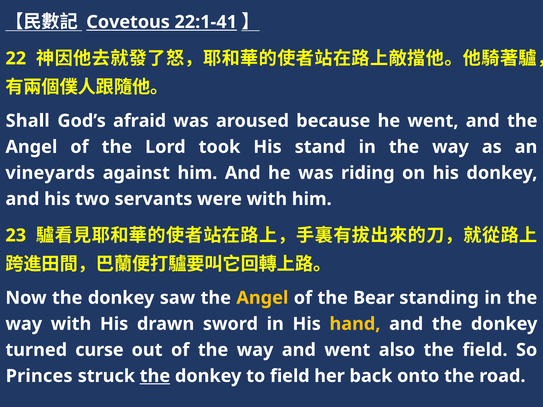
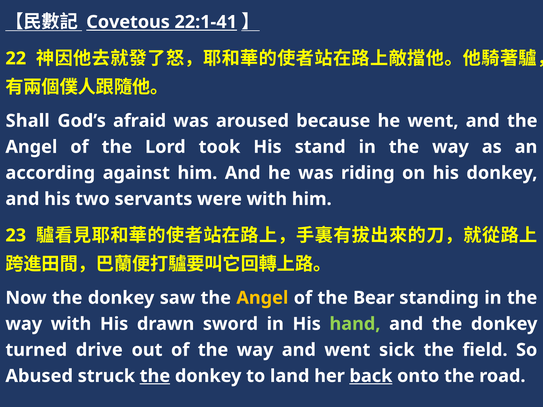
vineyards: vineyards -> according
hand colour: yellow -> light green
curse: curse -> drive
also: also -> sick
Princes: Princes -> Abused
to field: field -> land
back underline: none -> present
